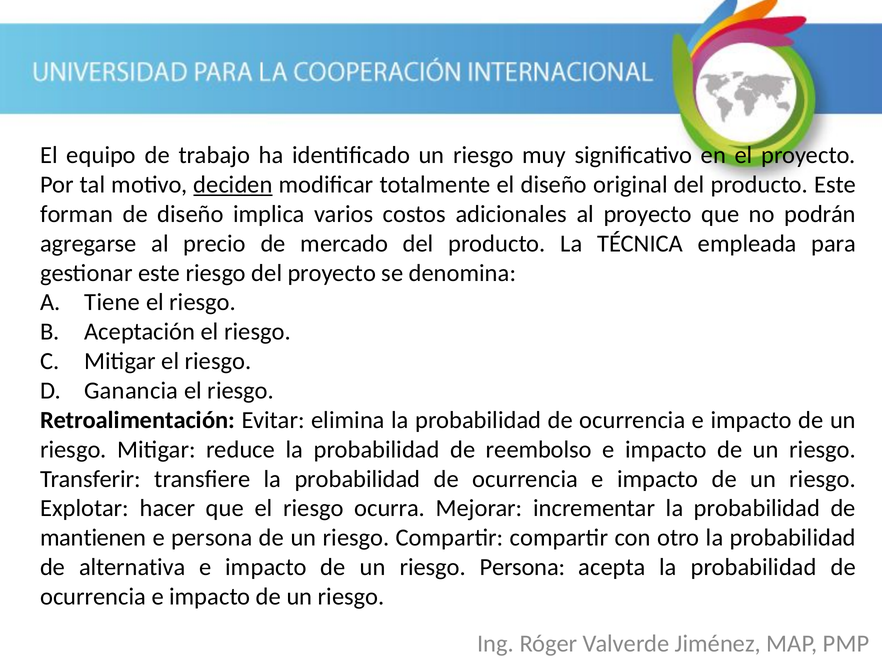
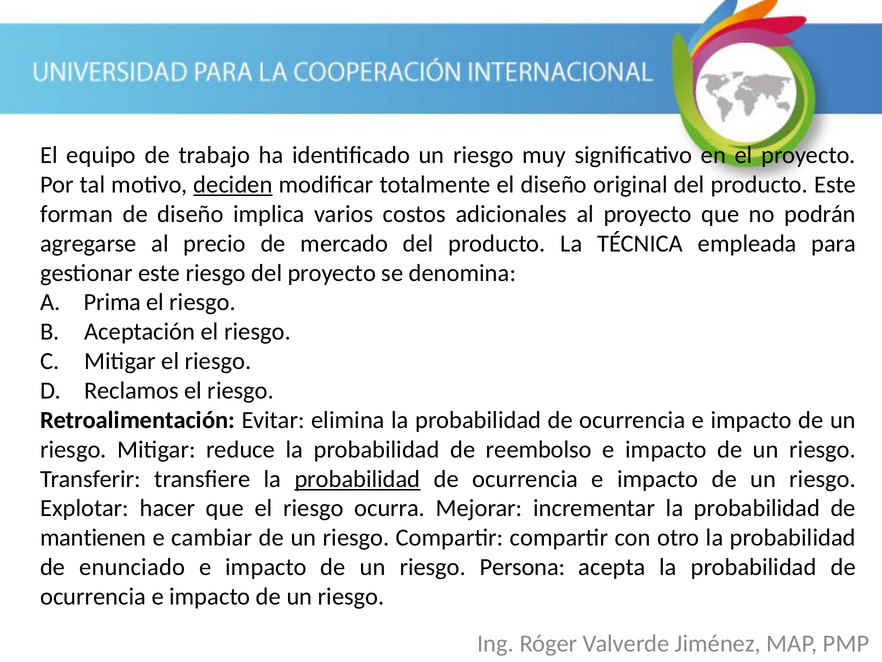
Tiene: Tiene -> Prima
Ganancia: Ganancia -> Reclamos
probabilidad at (357, 479) underline: none -> present
e persona: persona -> cambiar
alternativa: alternativa -> enunciado
